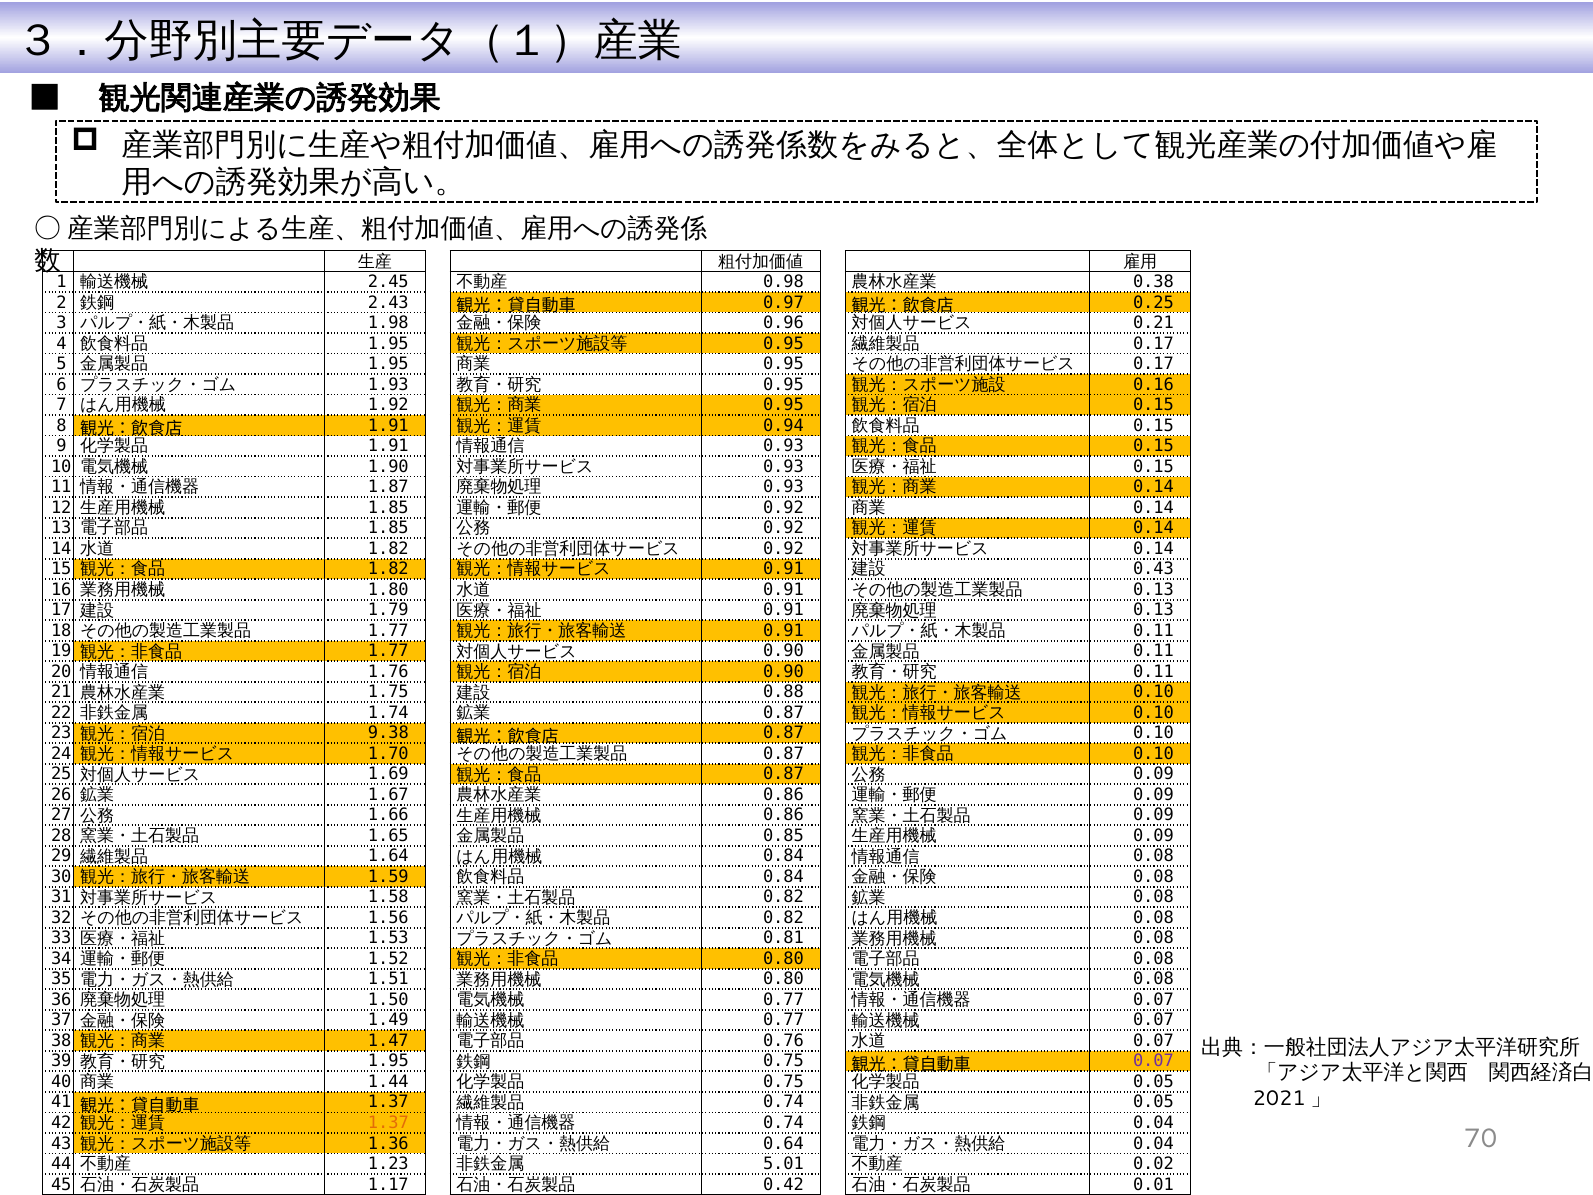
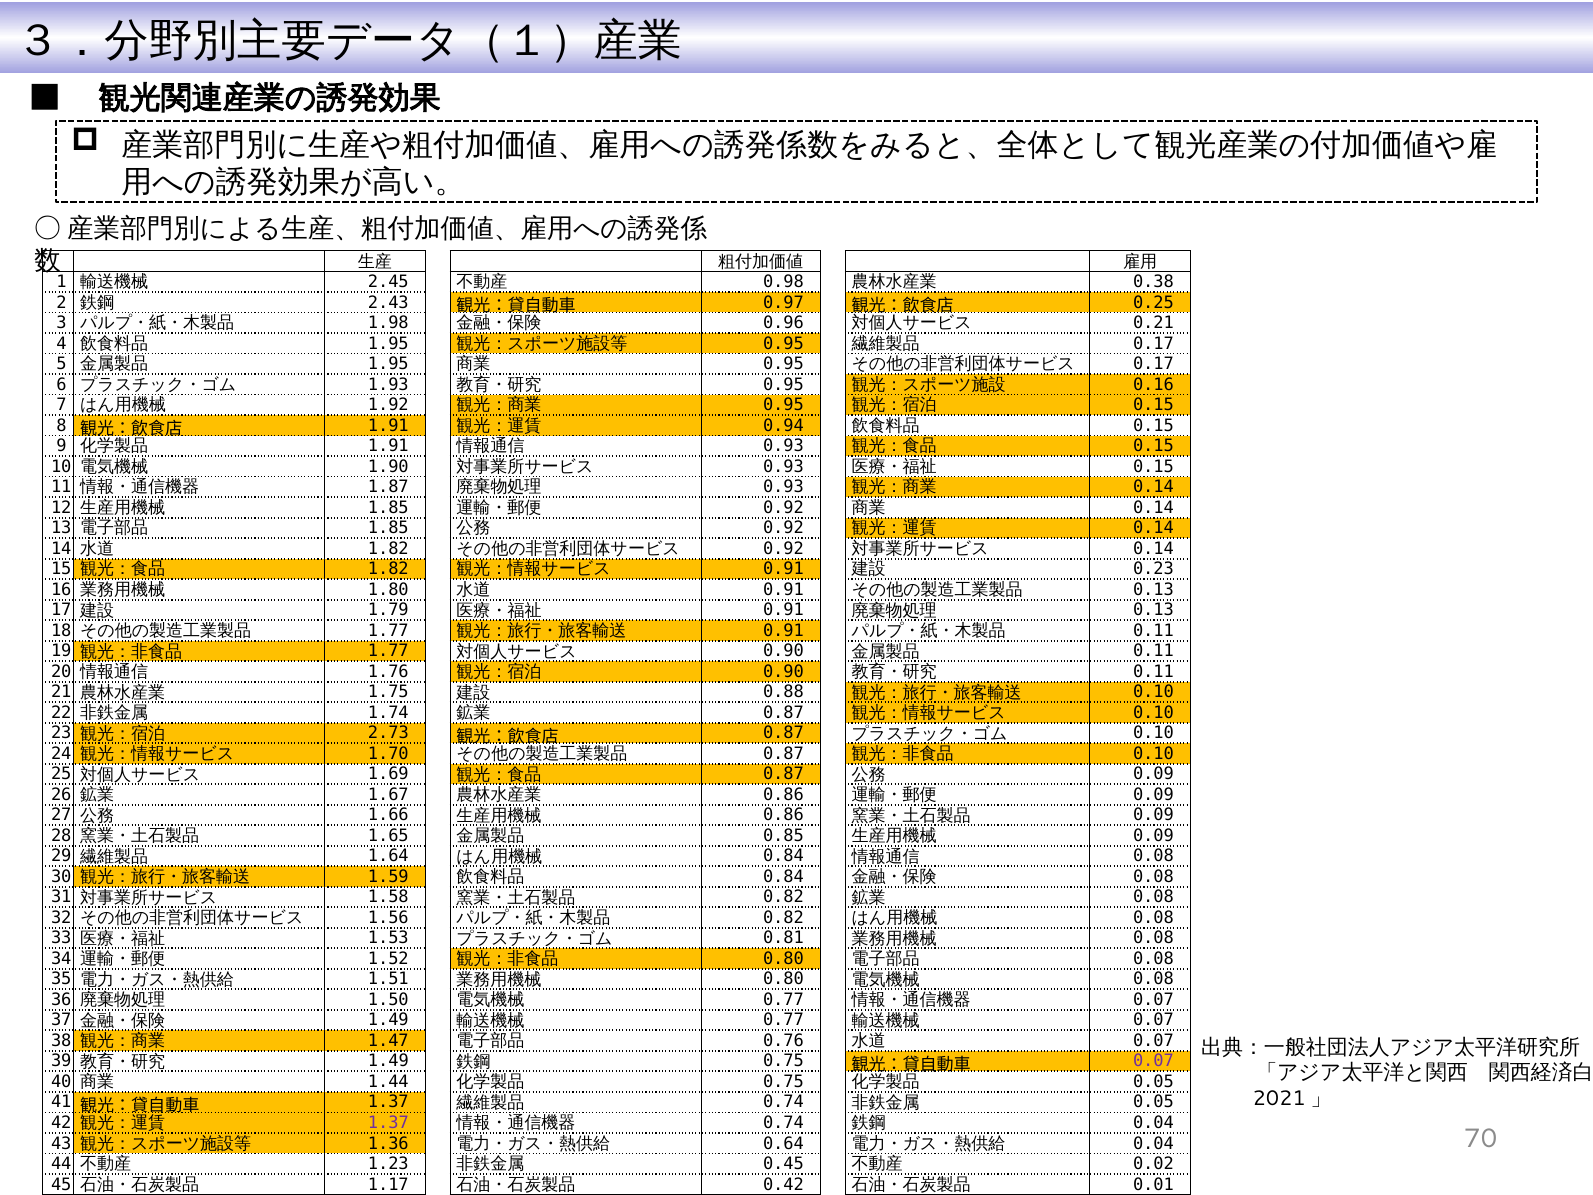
0.43: 0.43 -> 0.23
9.38: 9.38 -> 2.73
1.95 at (388, 1061): 1.95 -> 1.49
1.37 at (388, 1123) colour: orange -> purple
5.01: 5.01 -> 0.45
